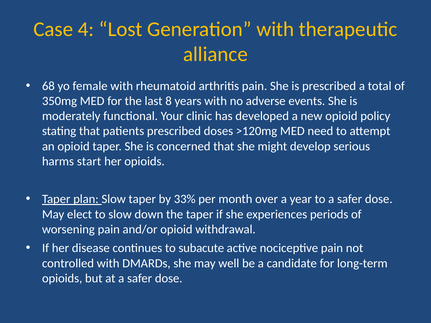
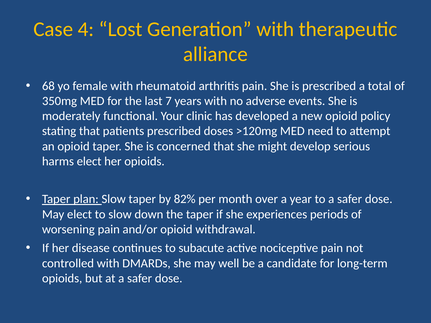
8: 8 -> 7
harms start: start -> elect
33%: 33% -> 82%
